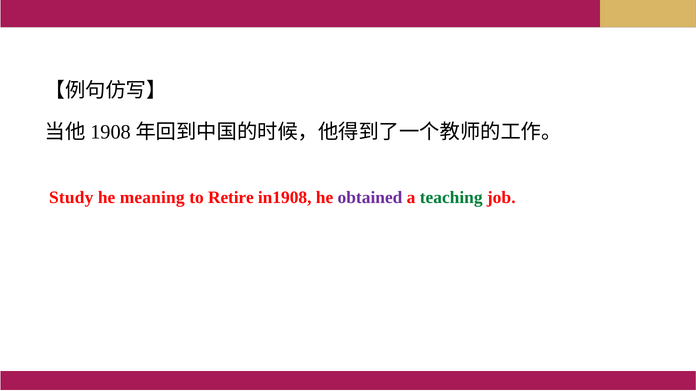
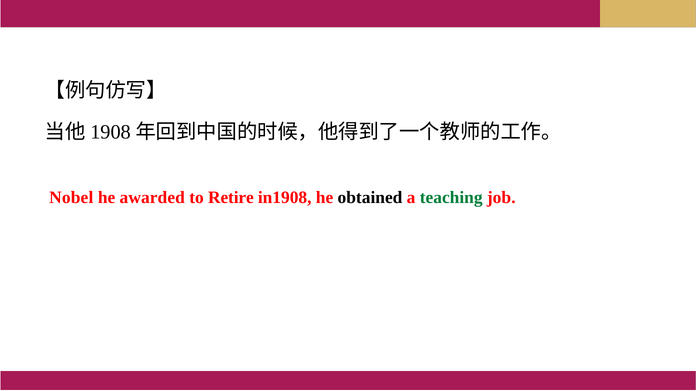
Study: Study -> Nobel
meaning: meaning -> awarded
obtained colour: purple -> black
